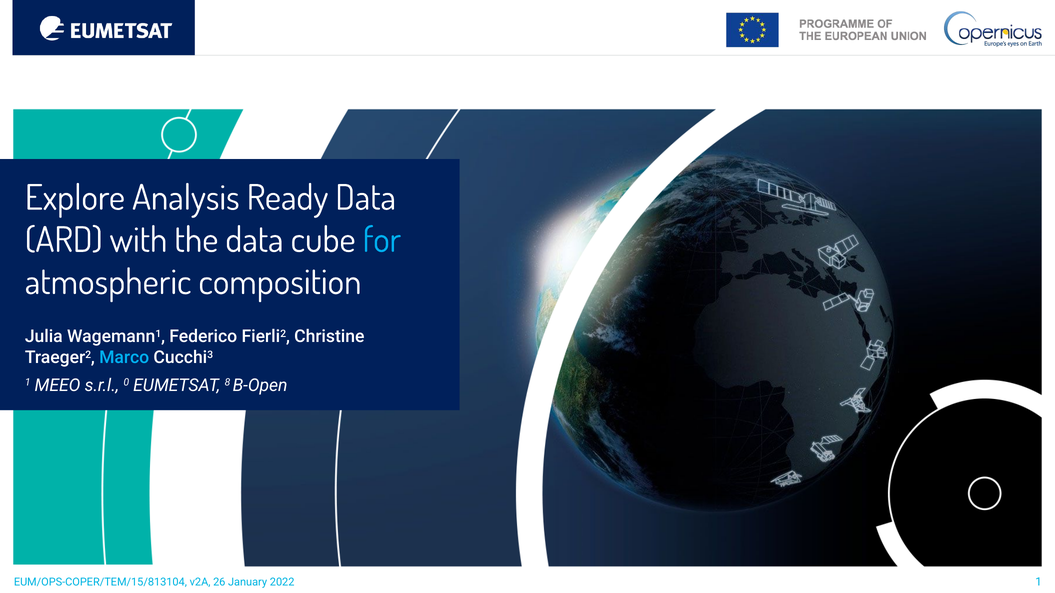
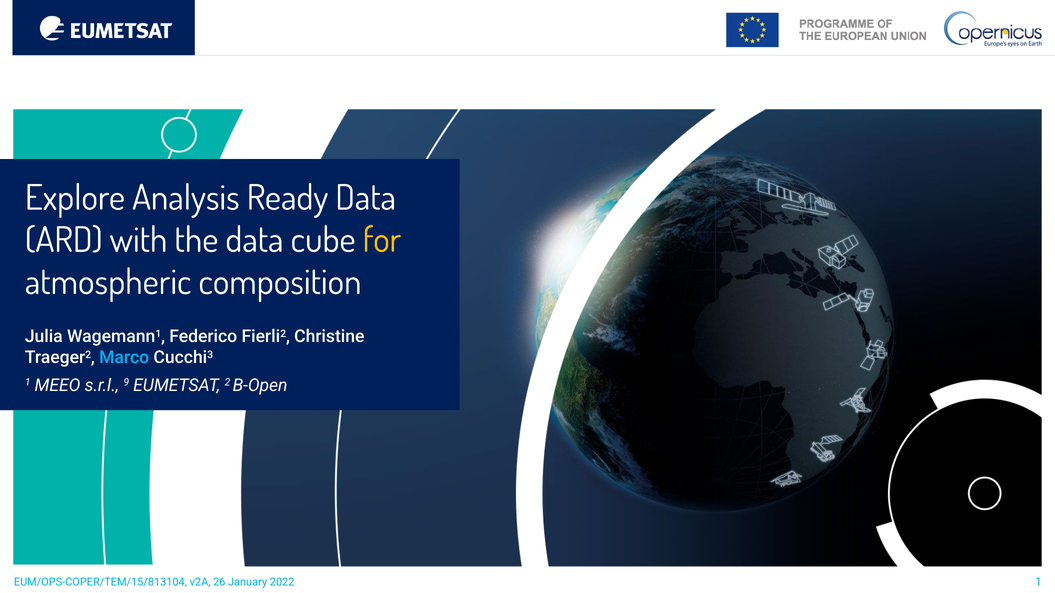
for colour: light blue -> yellow
0: 0 -> 9
8: 8 -> 2
